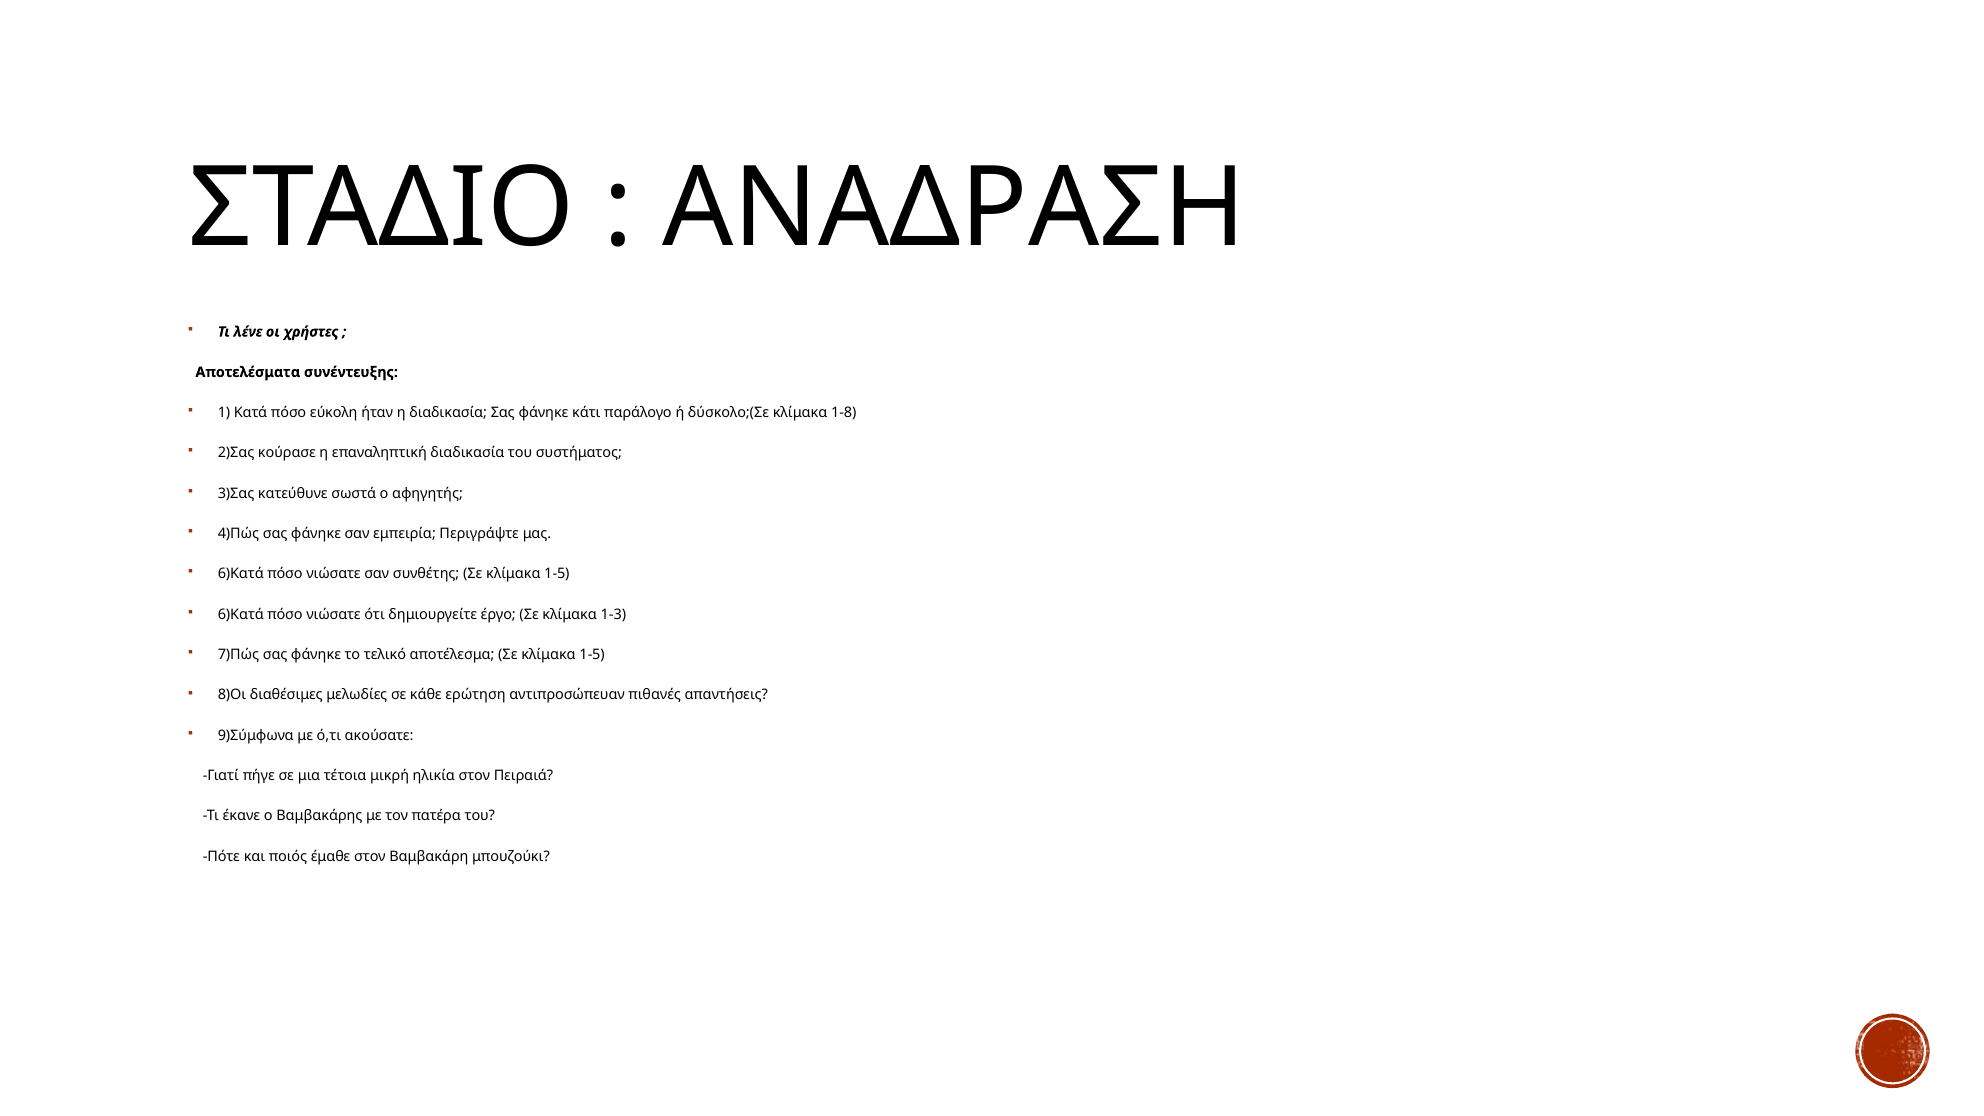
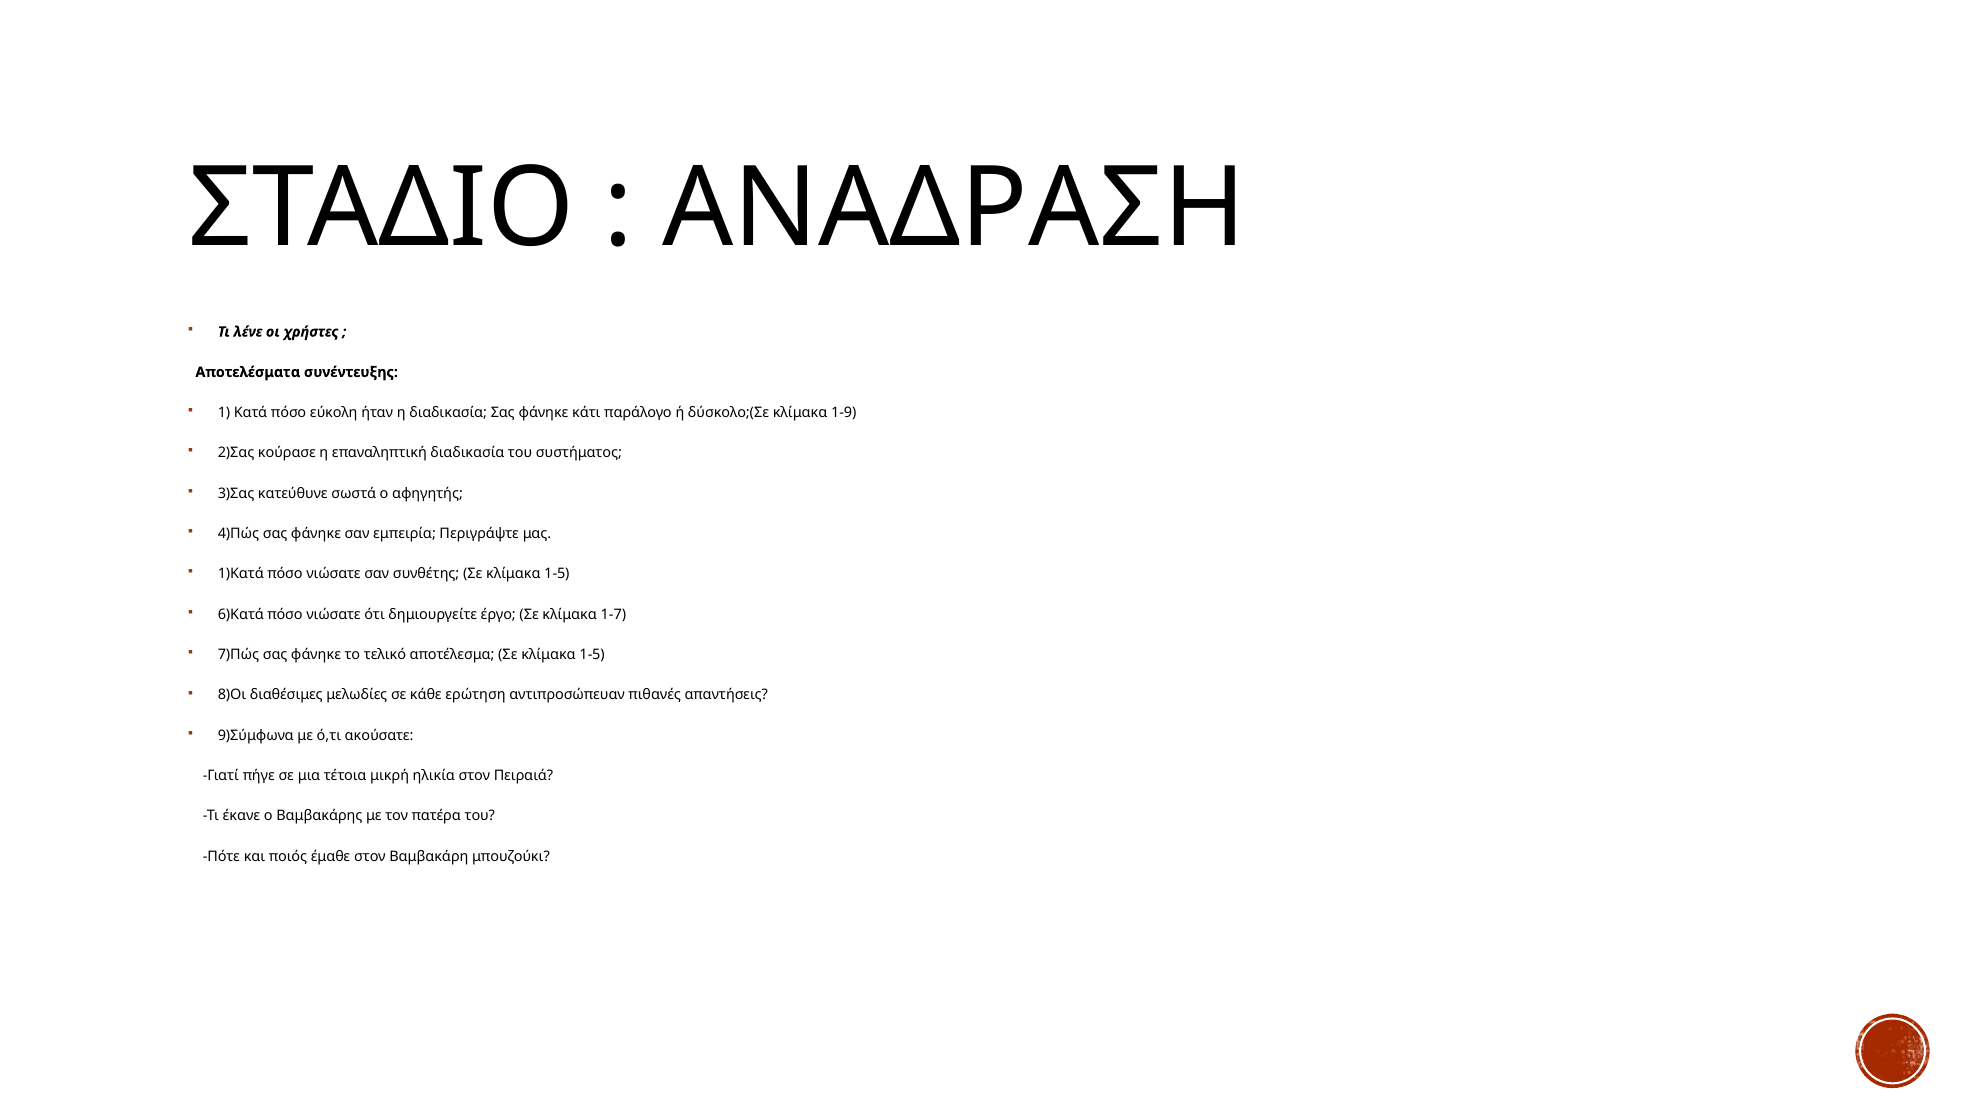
1-8: 1-8 -> 1-9
6)Κατά at (241, 574): 6)Κατά -> 1)Κατά
1-3: 1-3 -> 1-7
